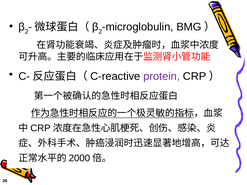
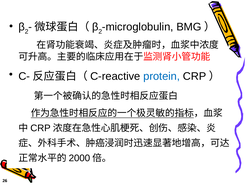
protein colour: purple -> blue
